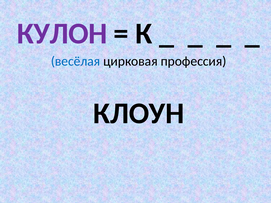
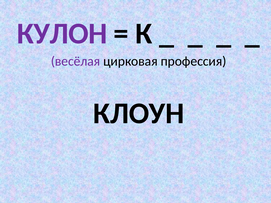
весёлая colour: blue -> purple
